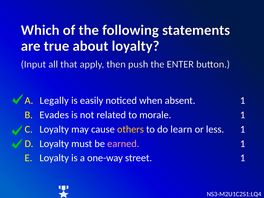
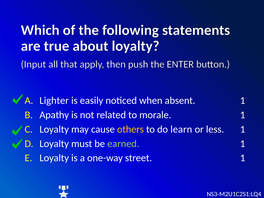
Legally: Legally -> Lighter
Evades: Evades -> Apathy
earned colour: pink -> light green
